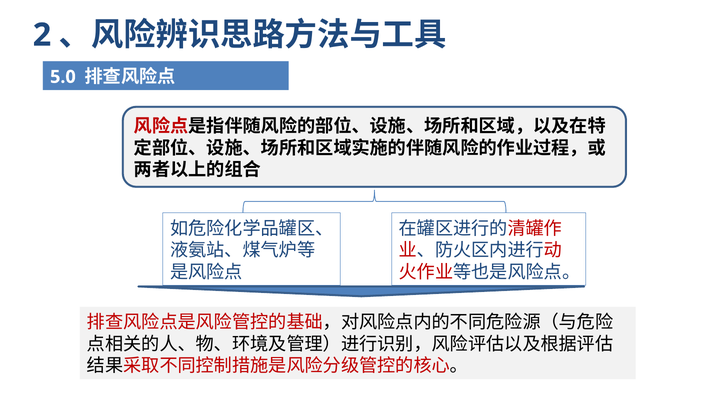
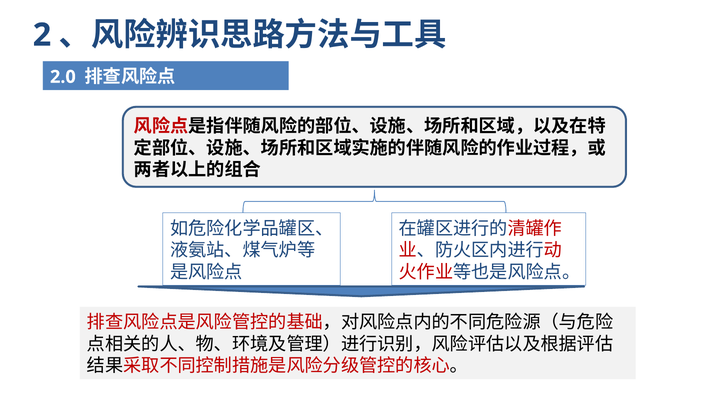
5.0: 5.0 -> 2.0
